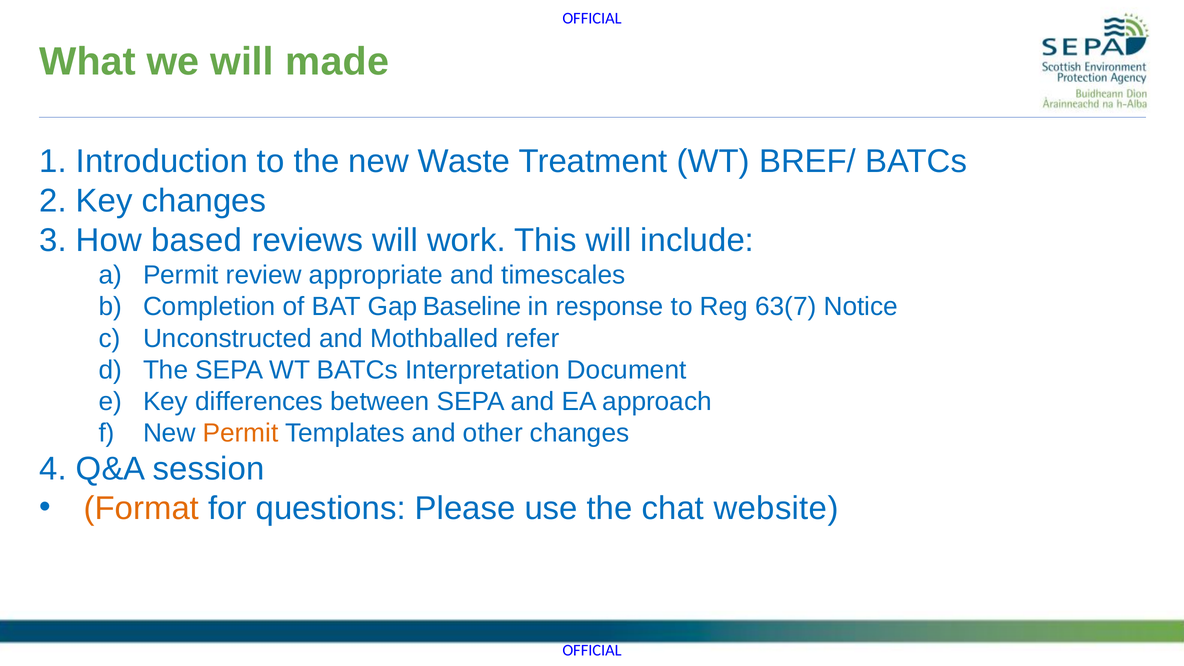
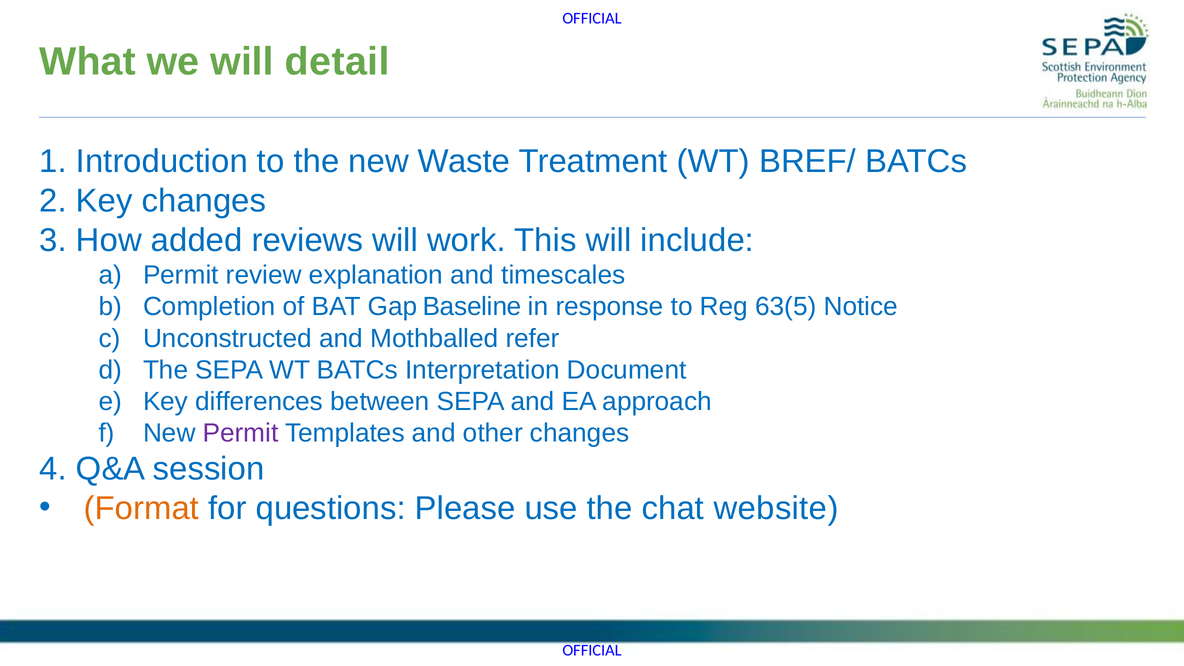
made: made -> detail
based: based -> added
appropriate: appropriate -> explanation
63(7: 63(7 -> 63(5
Permit at (241, 433) colour: orange -> purple
